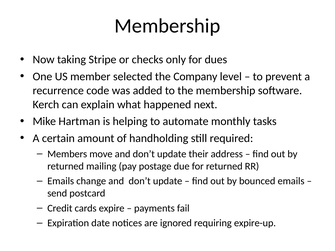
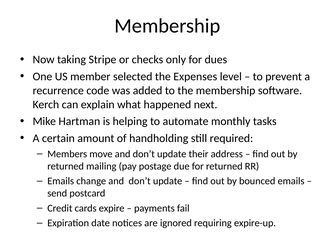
Company: Company -> Expenses
